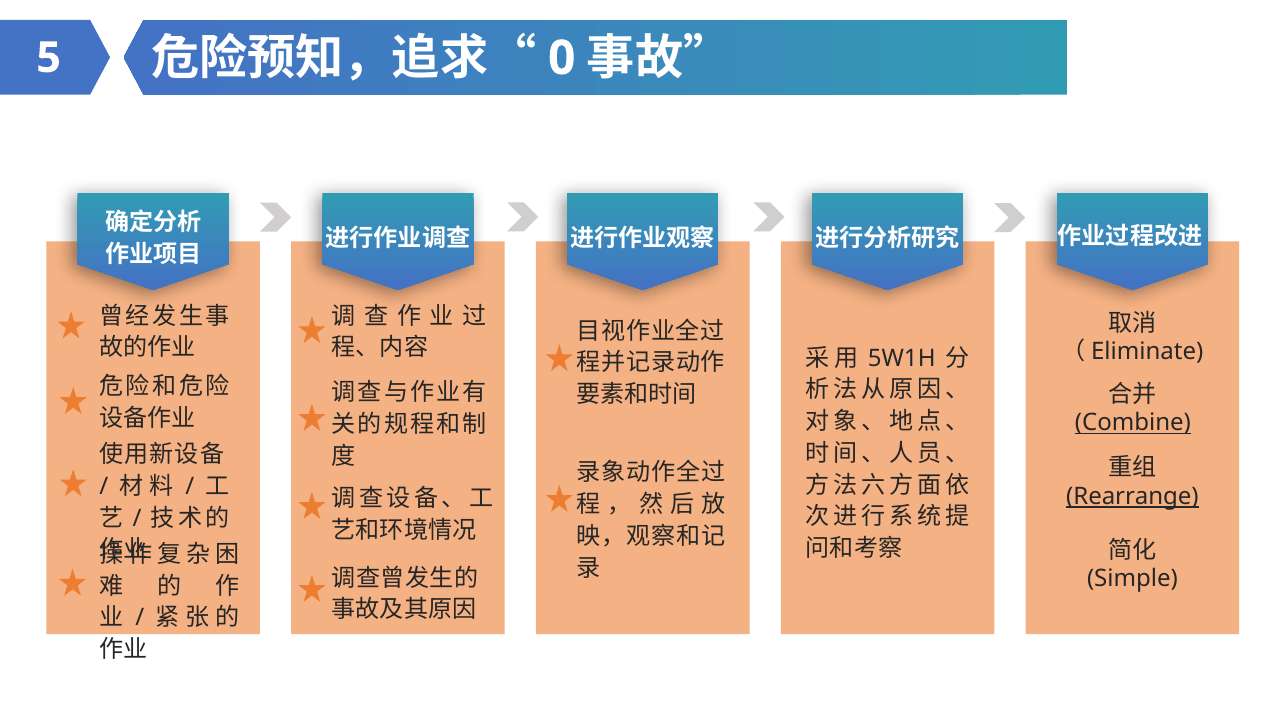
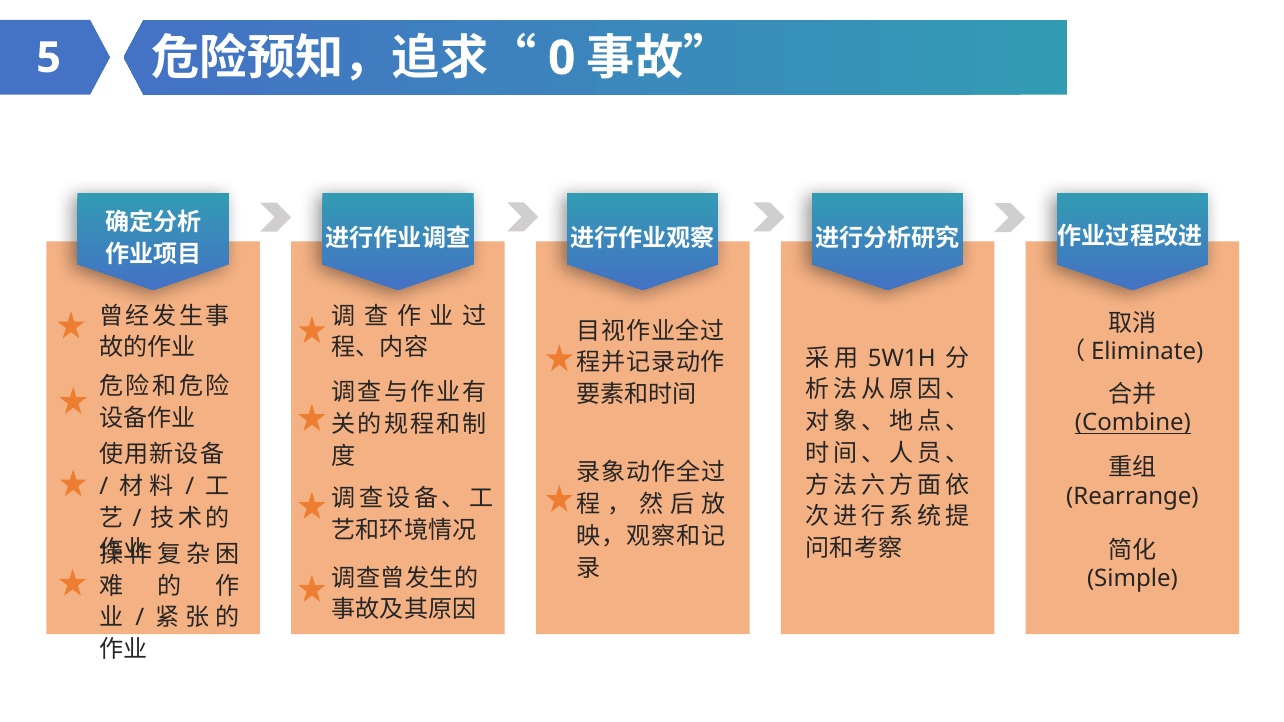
Rearrange underline: present -> none
